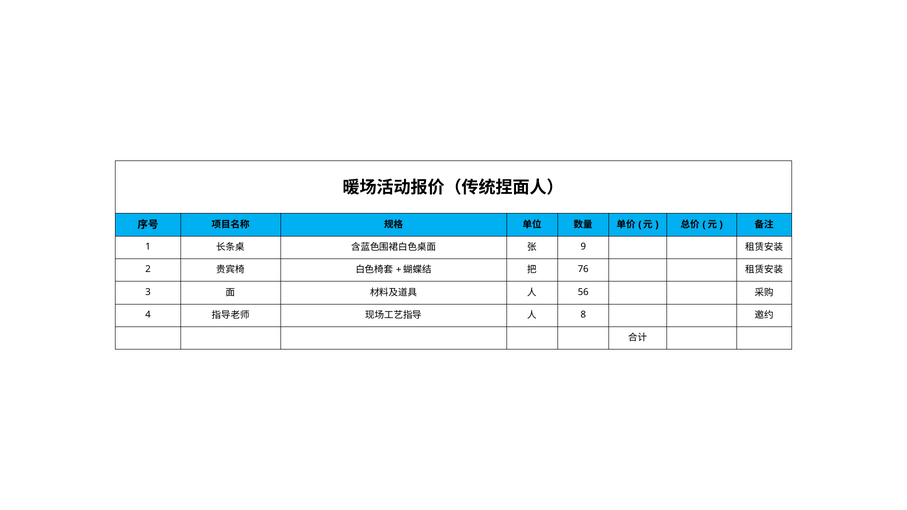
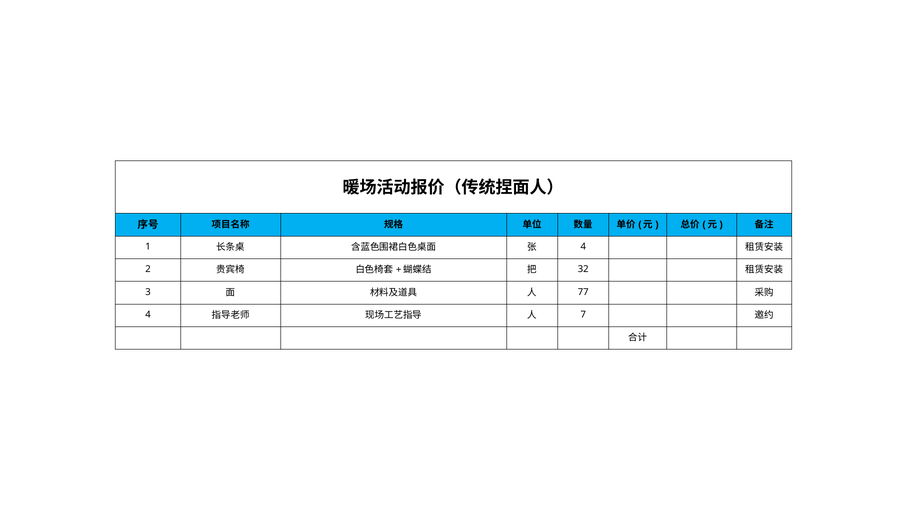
9 at (583, 247): 9 -> 4
76: 76 -> 32
56: 56 -> 77
8: 8 -> 7
